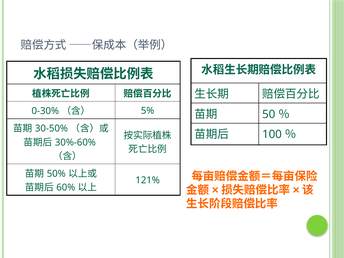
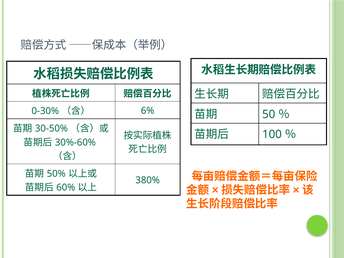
5%: 5% -> 6%
121%: 121% -> 380%
